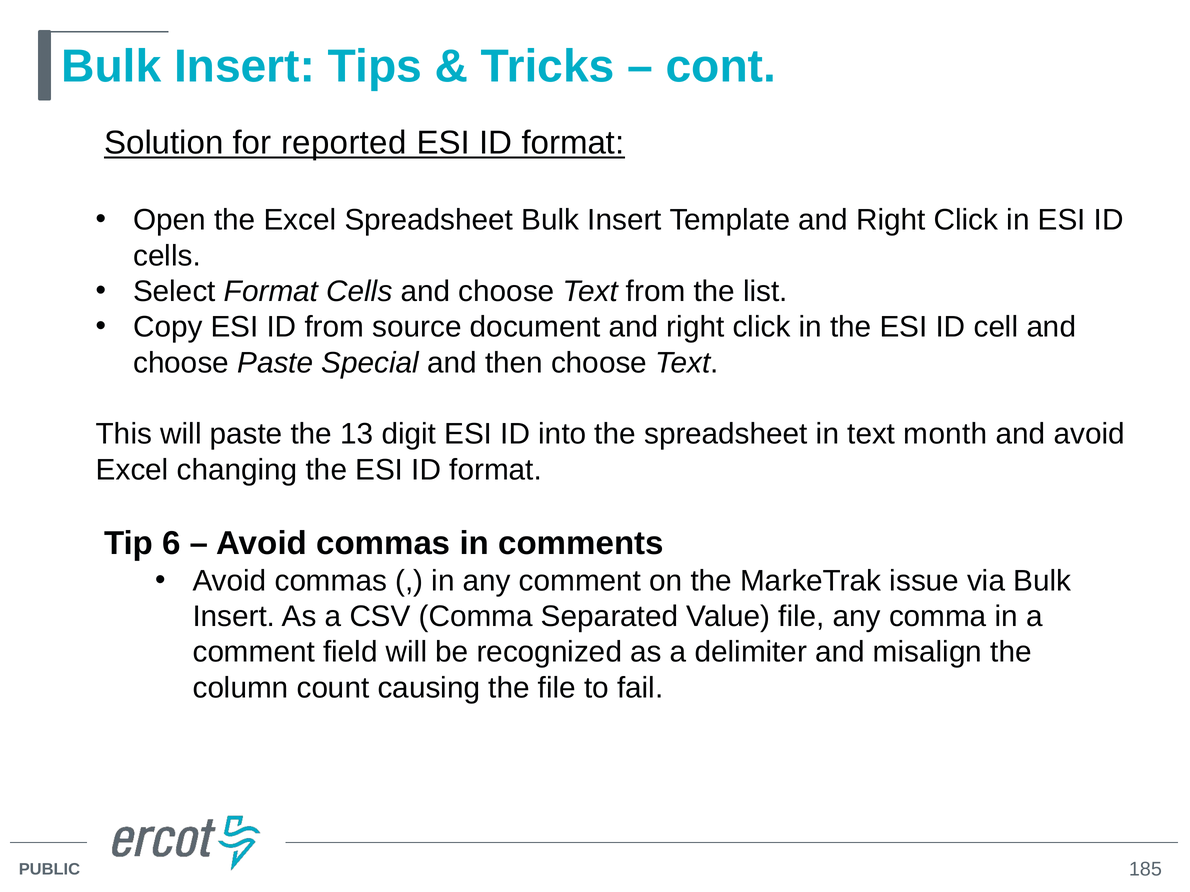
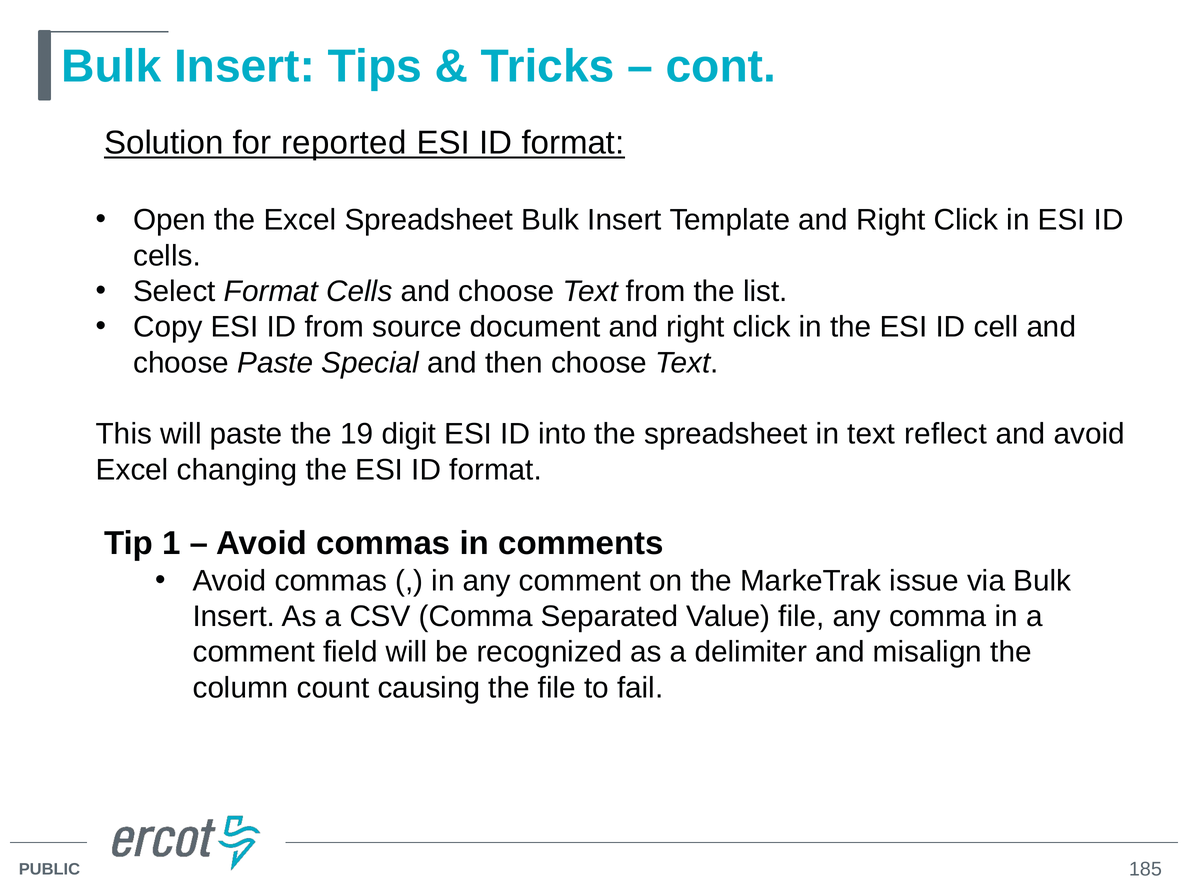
13: 13 -> 19
month: month -> reflect
6: 6 -> 1
